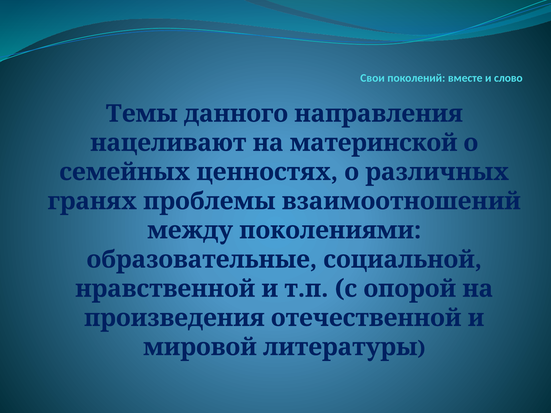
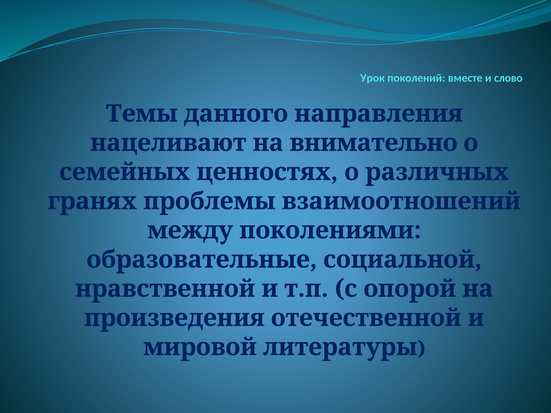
Свои: Свои -> Урок
материнской: материнской -> внимательно
